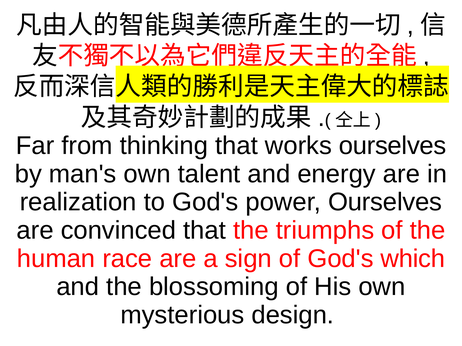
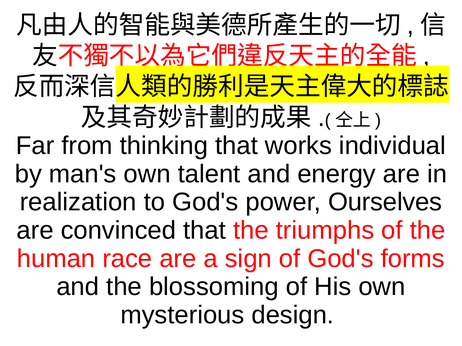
works ourselves: ourselves -> individual
which: which -> forms
